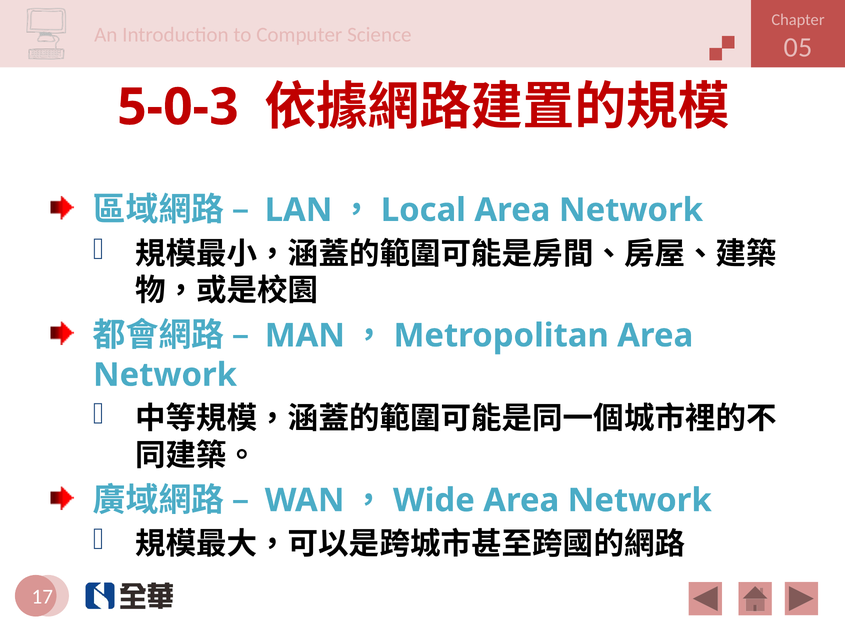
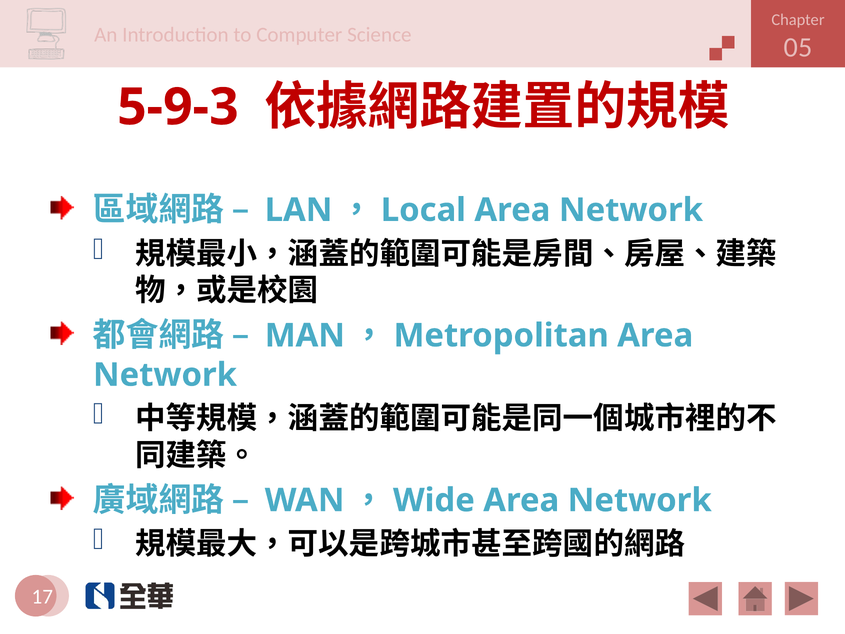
5-0-3: 5-0-3 -> 5-9-3
